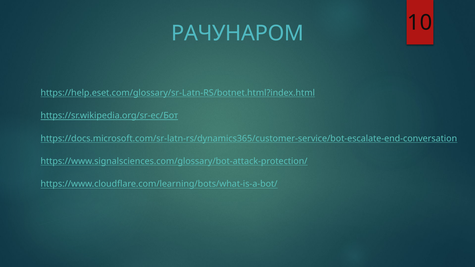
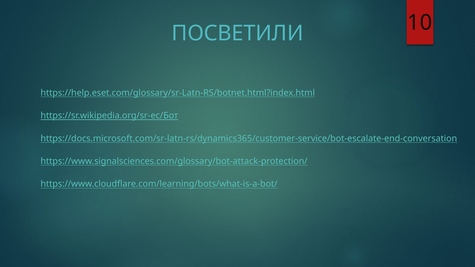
РАЧУНАРОМ: РАЧУНАРОМ -> ПОСВЕТИЛИ
